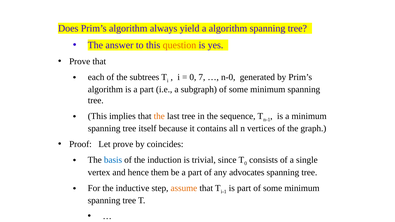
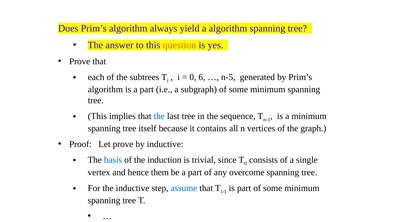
7: 7 -> 6
n-0: n-0 -> n-5
the at (159, 116) colour: orange -> blue
by coincides: coincides -> inductive
advocates: advocates -> overcome
assume colour: orange -> blue
